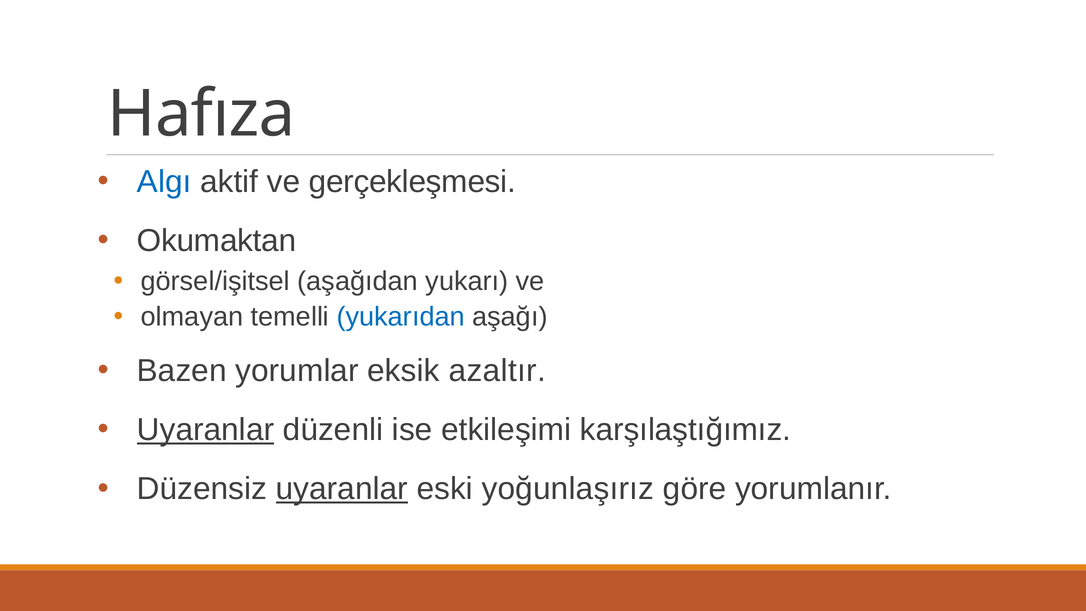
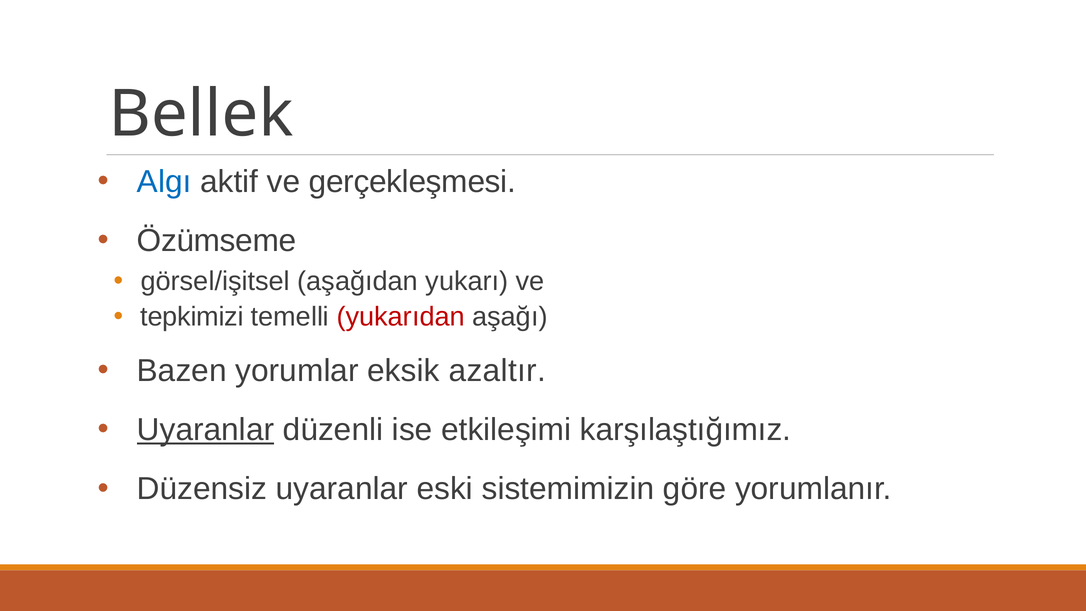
Hafıza: Hafıza -> Bellek
Okumaktan: Okumaktan -> Özümseme
olmayan: olmayan -> tepkimizi
yukarıdan colour: blue -> red
uyaranlar at (342, 489) underline: present -> none
yoğunlaşırız: yoğunlaşırız -> sistemimizin
